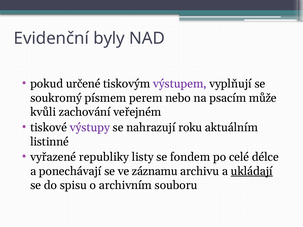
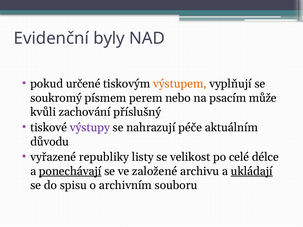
výstupem colour: purple -> orange
veřejném: veřejném -> příslušný
roku: roku -> péče
listinné: listinné -> důvodu
fondem: fondem -> velikost
ponechávají underline: none -> present
záznamu: záznamu -> založené
